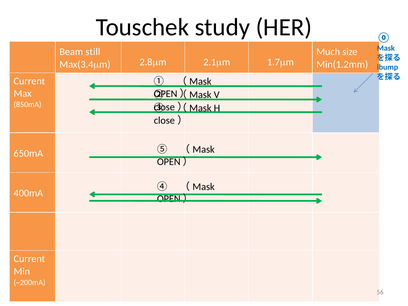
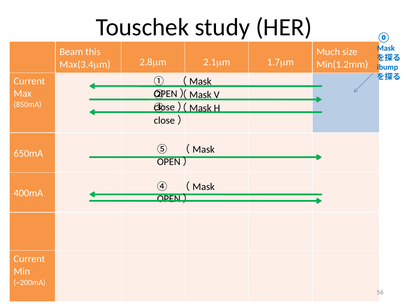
still: still -> this
